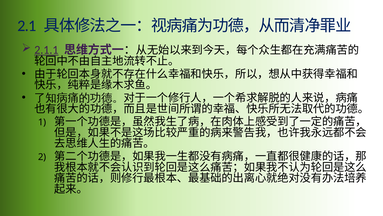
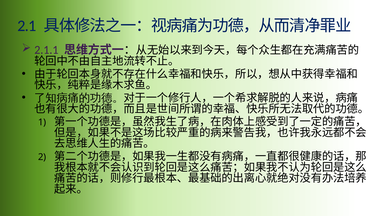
2.1.1 underline: present -> none
